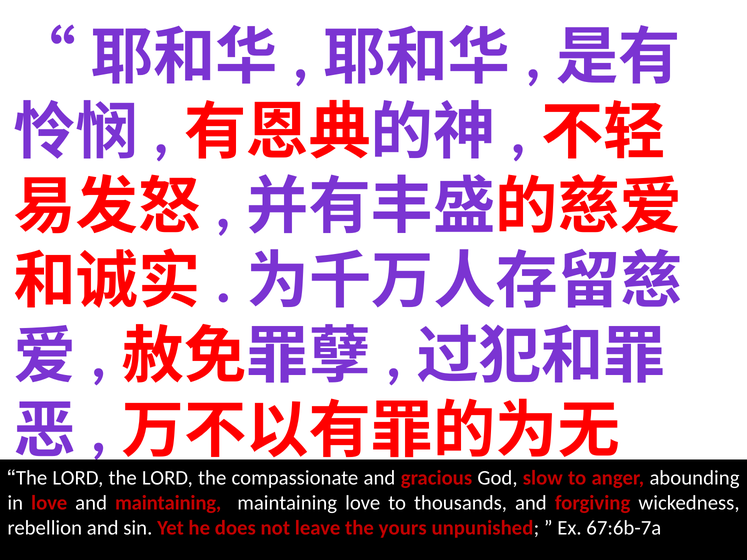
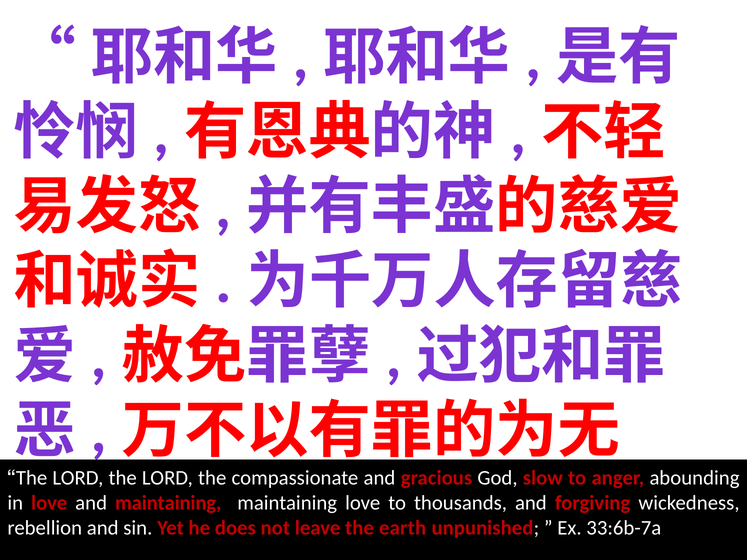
yours: yours -> earth
67:6b-7a: 67:6b-7a -> 33:6b-7a
